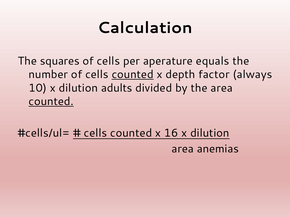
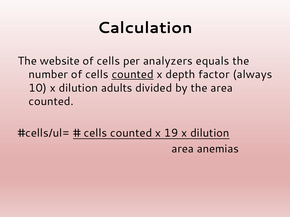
squares: squares -> website
aperature: aperature -> analyzers
counted at (51, 102) underline: present -> none
16: 16 -> 19
